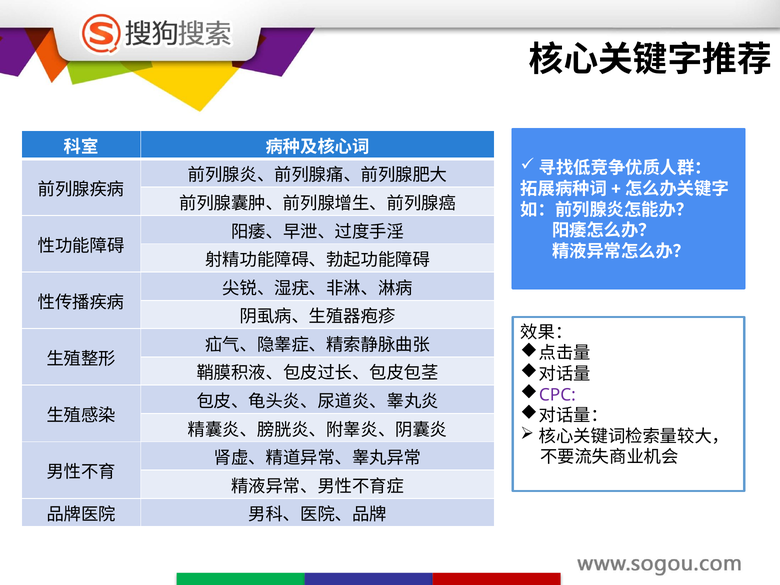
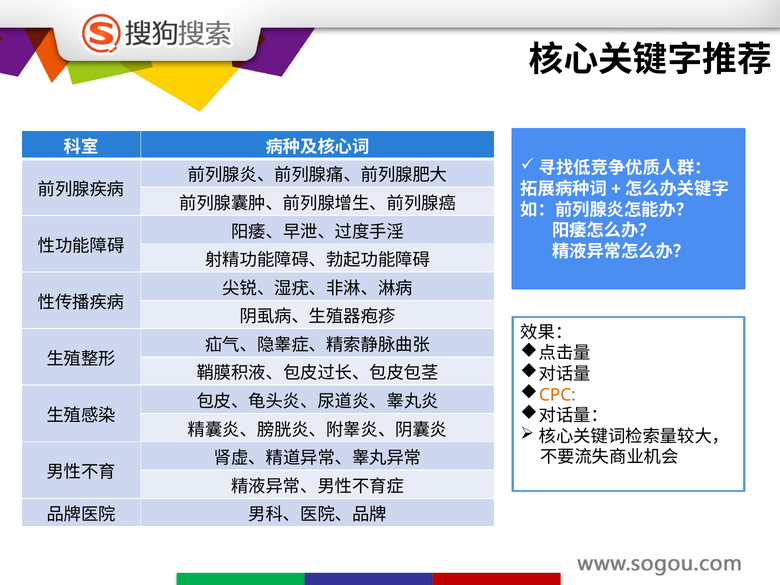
CPC colour: purple -> orange
